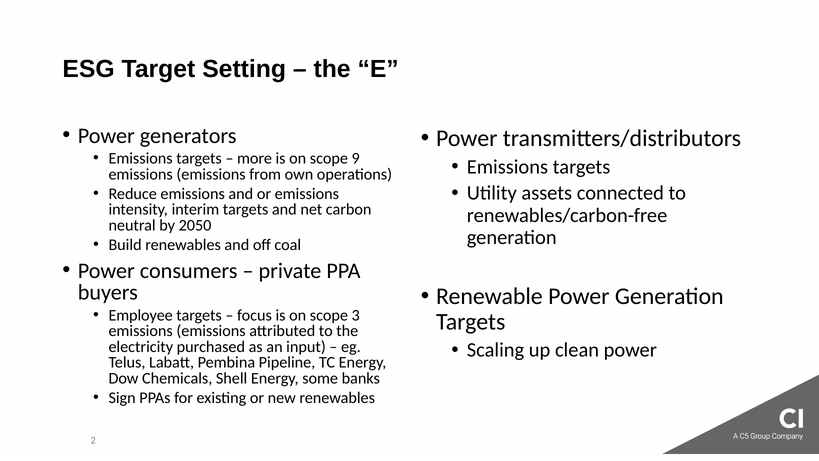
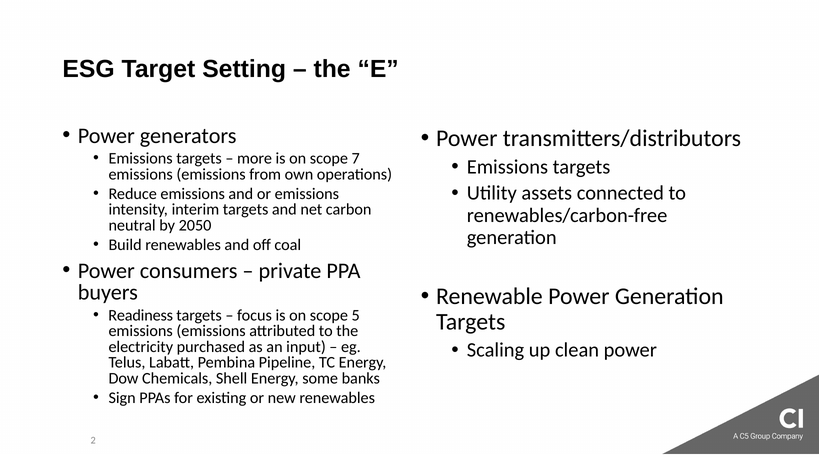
9: 9 -> 7
Employee: Employee -> Readiness
3: 3 -> 5
